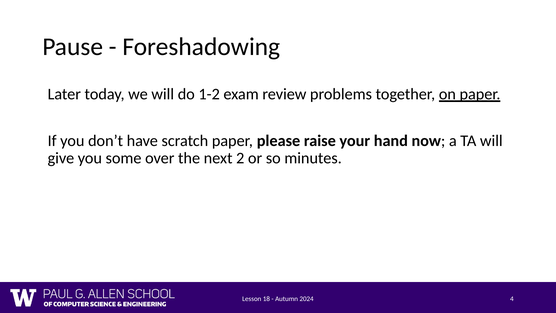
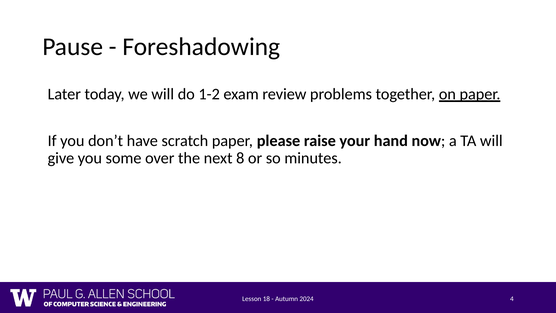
2: 2 -> 8
